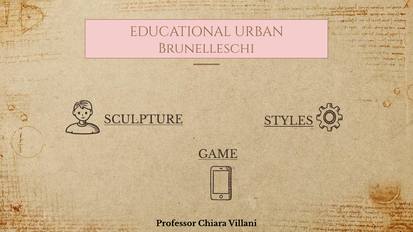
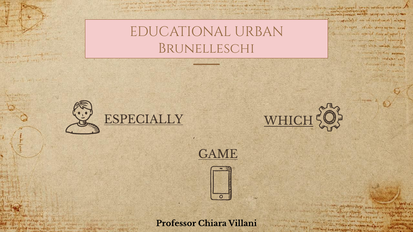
SCULPTURE: SCULPTURE -> ESPECIALLY
STYLES: STYLES -> WHICH
